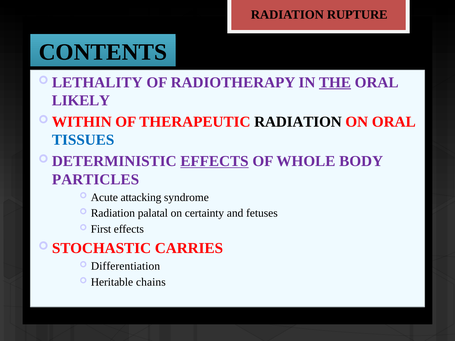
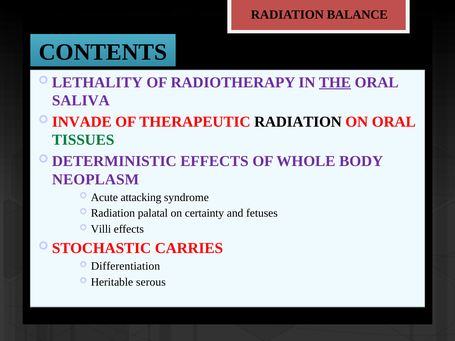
RUPTURE: RUPTURE -> BALANCE
LIKELY: LIKELY -> SALIVA
WITHIN: WITHIN -> INVADE
TISSUES colour: blue -> green
EFFECTS at (214, 161) underline: present -> none
PARTICLES: PARTICLES -> NEOPLASM
First: First -> Villi
chains: chains -> serous
